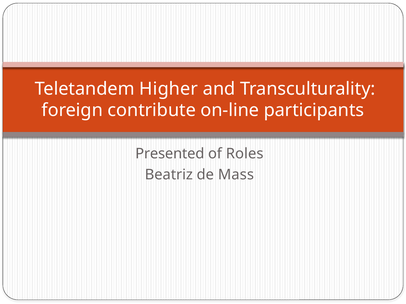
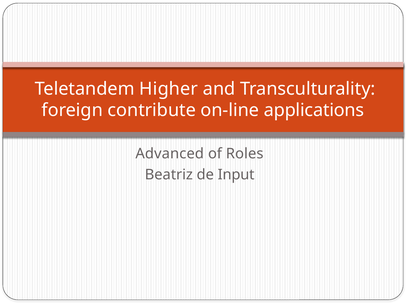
participants: participants -> applications
Presented: Presented -> Advanced
Mass: Mass -> Input
